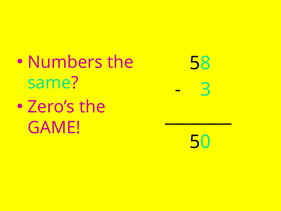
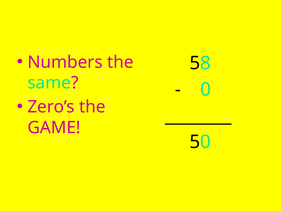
3: 3 -> 0
